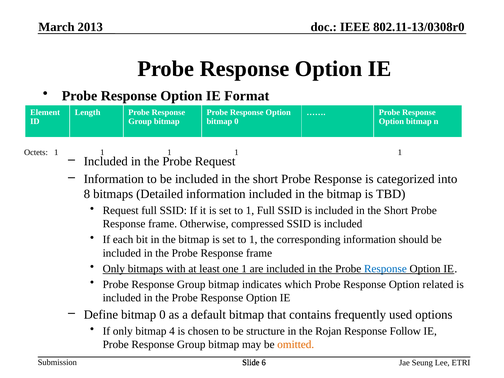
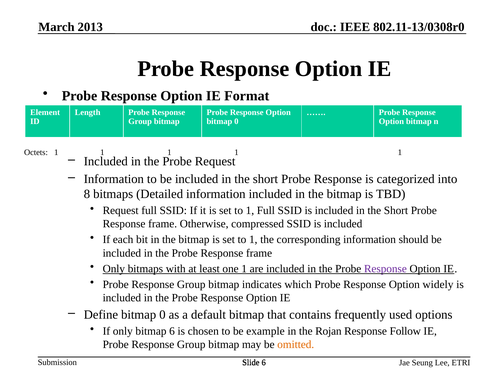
Response at (385, 269) colour: blue -> purple
related: related -> widely
bitmap 4: 4 -> 6
structure: structure -> example
